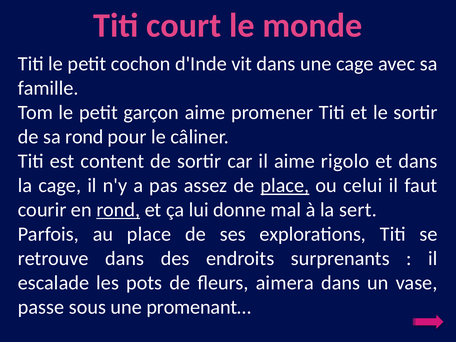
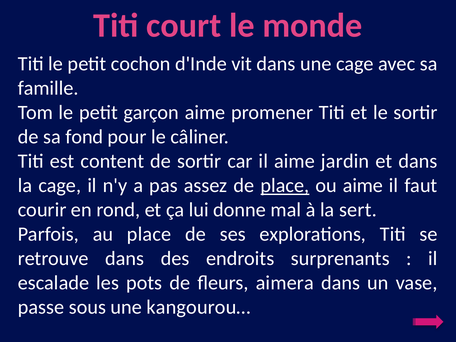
sa rond: rond -> fond
rigolo: rigolo -> jardin
ou celui: celui -> aime
rond at (118, 210) underline: present -> none
promenant…: promenant… -> kangourou…
